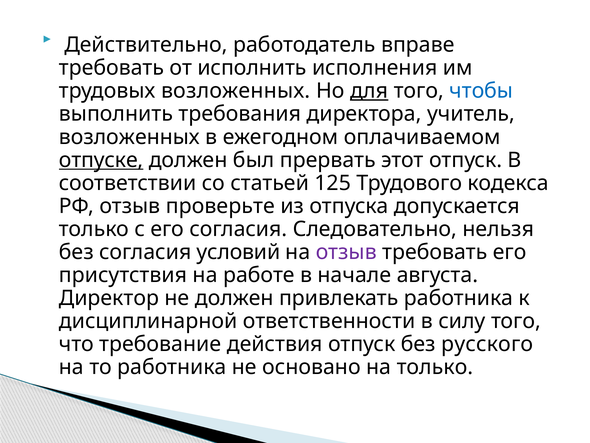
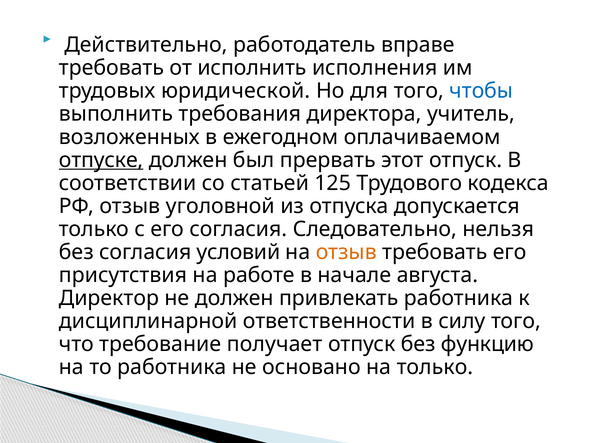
трудовых возложенных: возложенных -> юридической
для underline: present -> none
проверьте: проверьте -> уголовной
отзыв at (346, 252) colour: purple -> orange
действия: действия -> получает
русского: русского -> функцию
